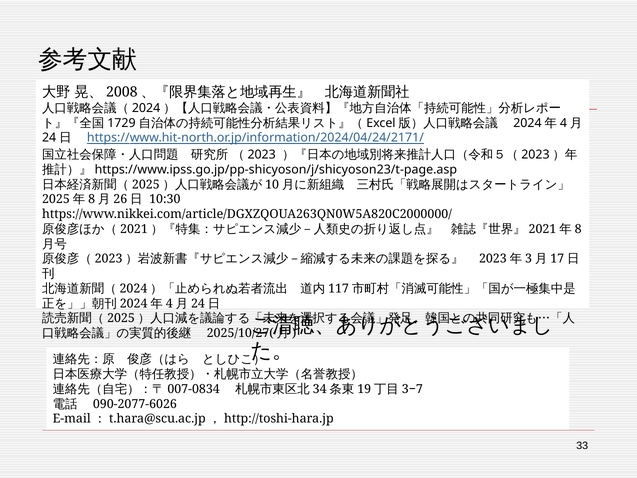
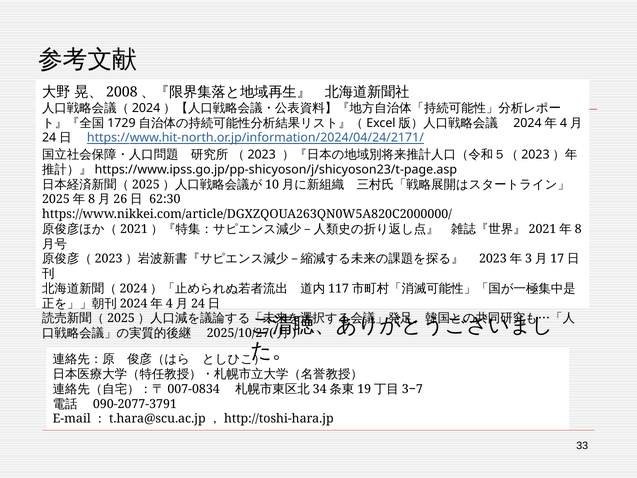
10:30: 10:30 -> 62:30
090-2077-6026: 090-2077-6026 -> 090-2077-3791
